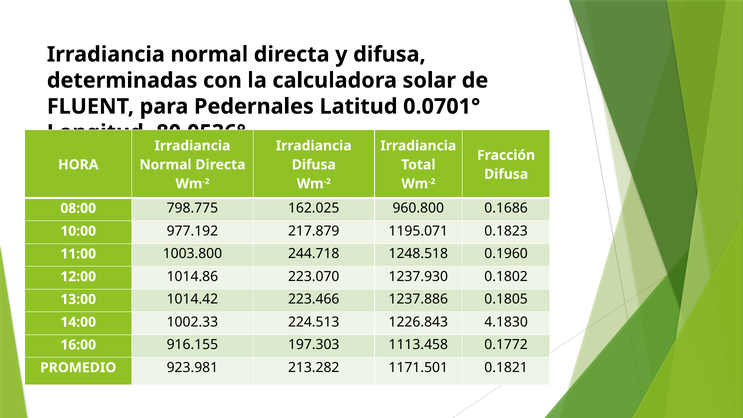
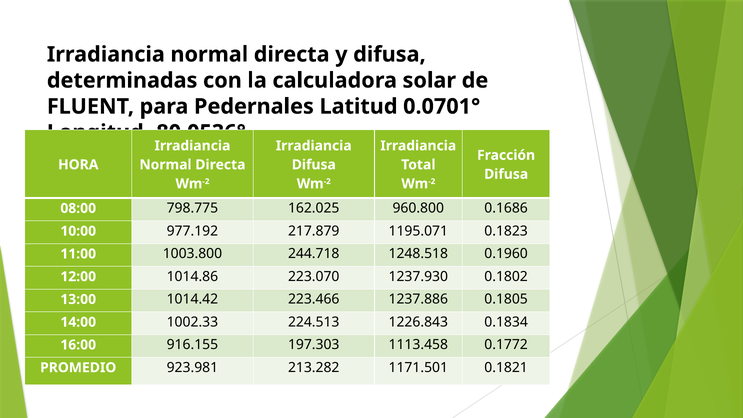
4.1830: 4.1830 -> 0.1834
